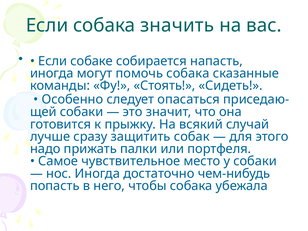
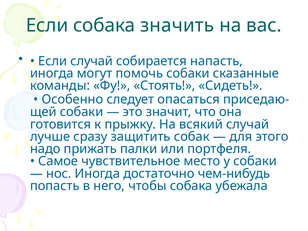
Если собаке: собаке -> случай
помочь собака: собака -> собаки
